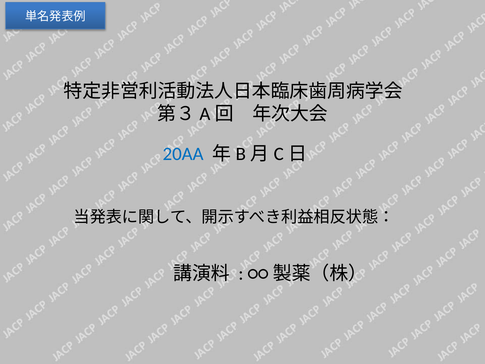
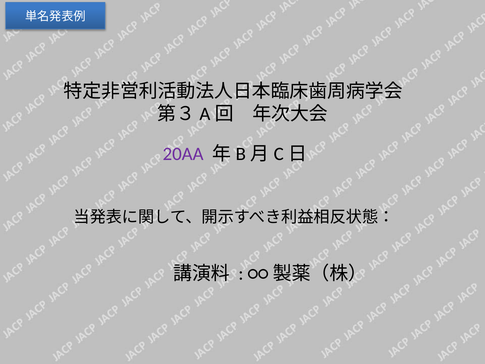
20AA colour: blue -> purple
